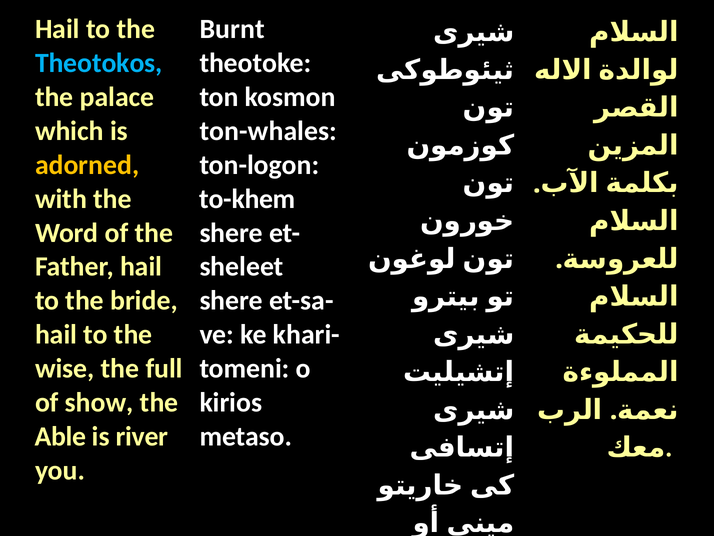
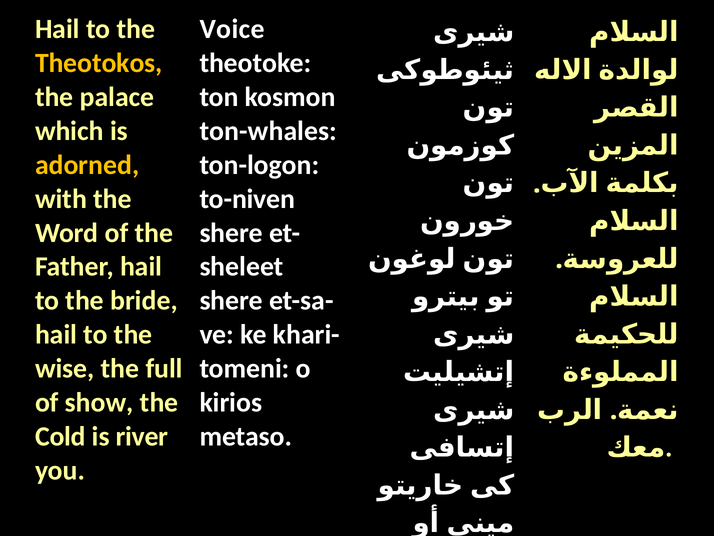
Burnt: Burnt -> Voice
Theotokos colour: light blue -> yellow
to-khem: to-khem -> to-niven
Able: Able -> Cold
